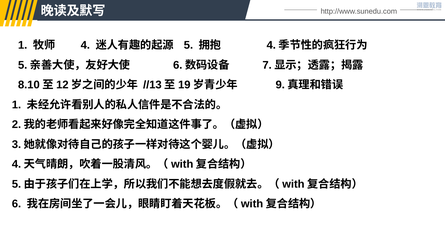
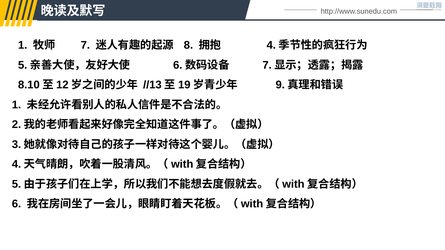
4: 4 -> 7
5: 5 -> 8
